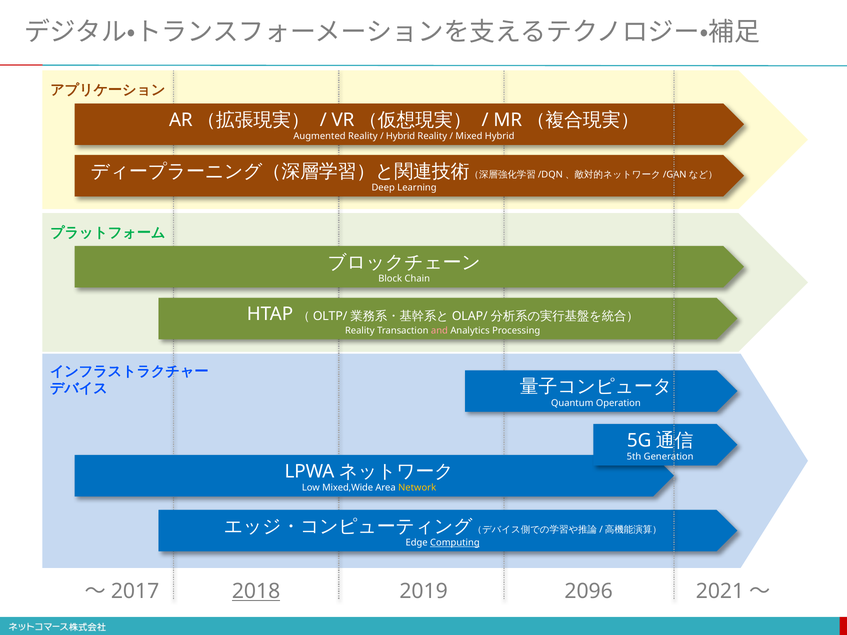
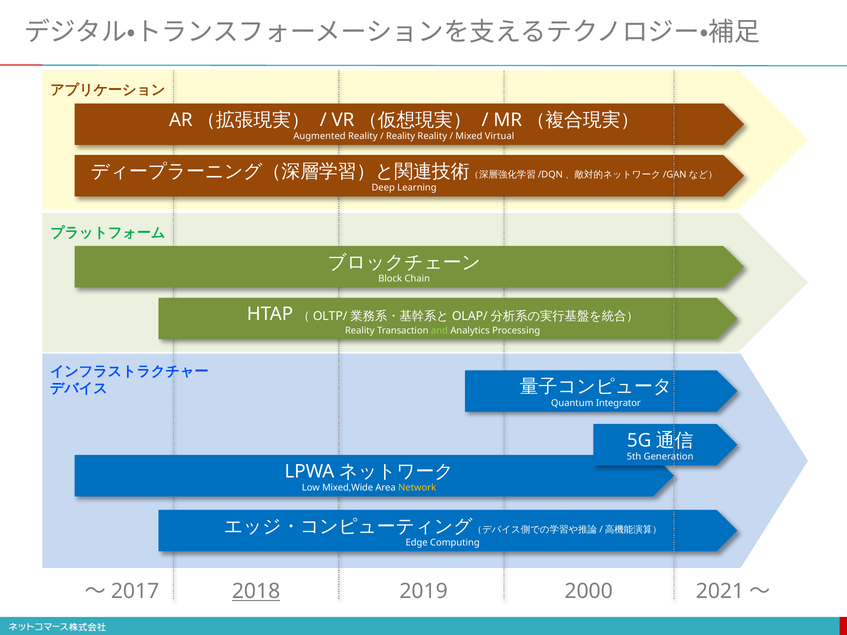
Hybrid at (401, 136): Hybrid -> Reality
Mixed Hybrid: Hybrid -> Virtual
and colour: pink -> light green
Operation: Operation -> Integrator
Computing underline: present -> none
2096: 2096 -> 2000
